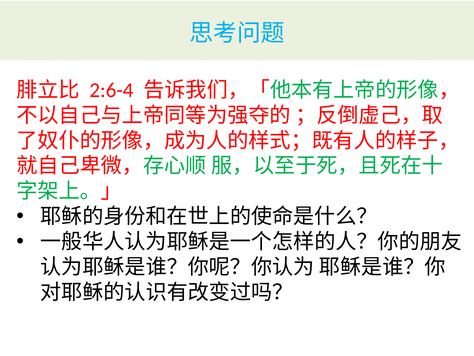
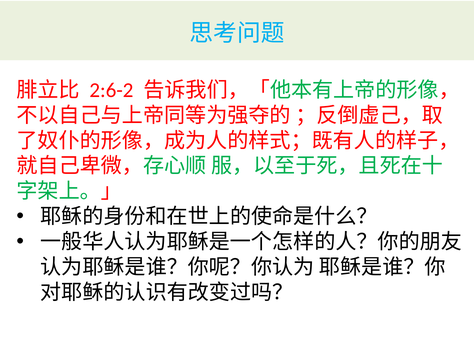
2:6-4: 2:6-4 -> 2:6-2
